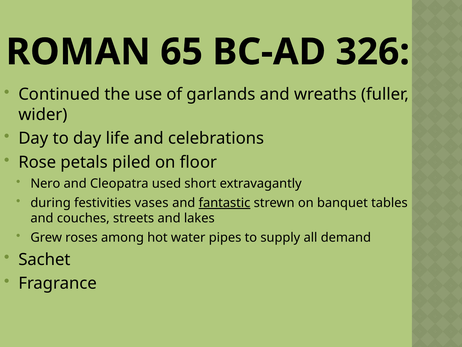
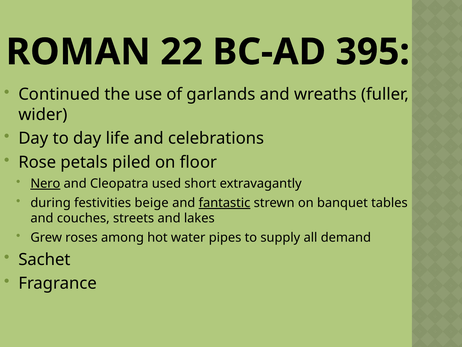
65: 65 -> 22
326: 326 -> 395
Nero underline: none -> present
vases: vases -> beige
